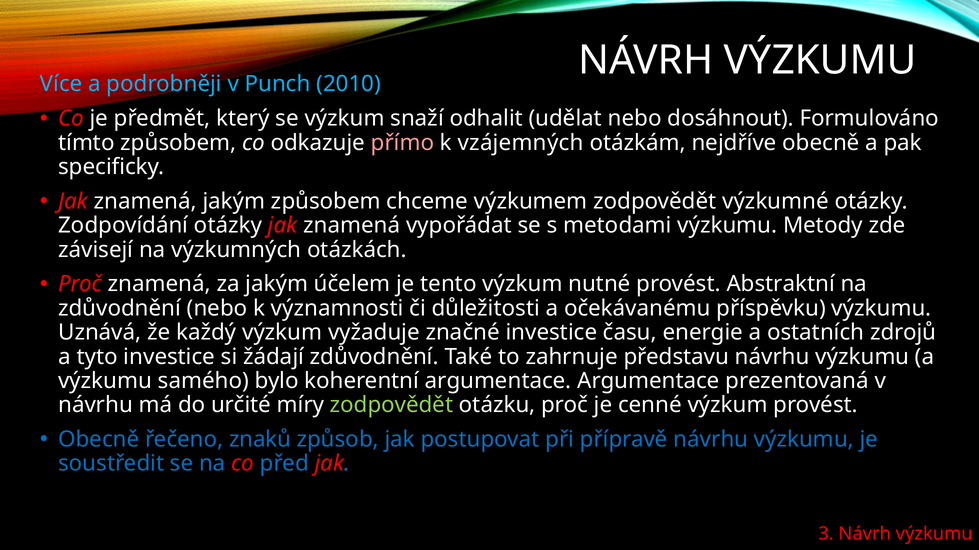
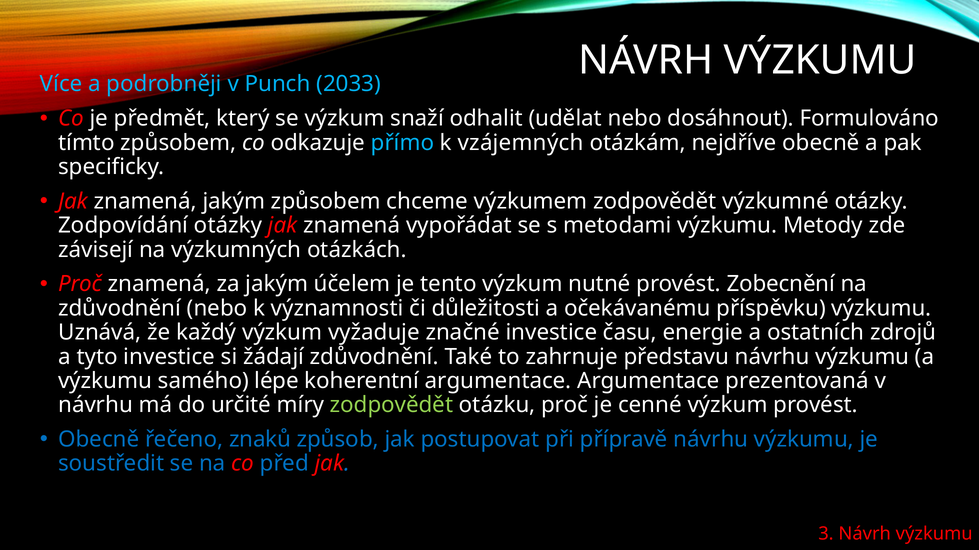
2010: 2010 -> 2033
přímo colour: pink -> light blue
Abstraktní: Abstraktní -> Zobecnění
bylo: bylo -> lépe
